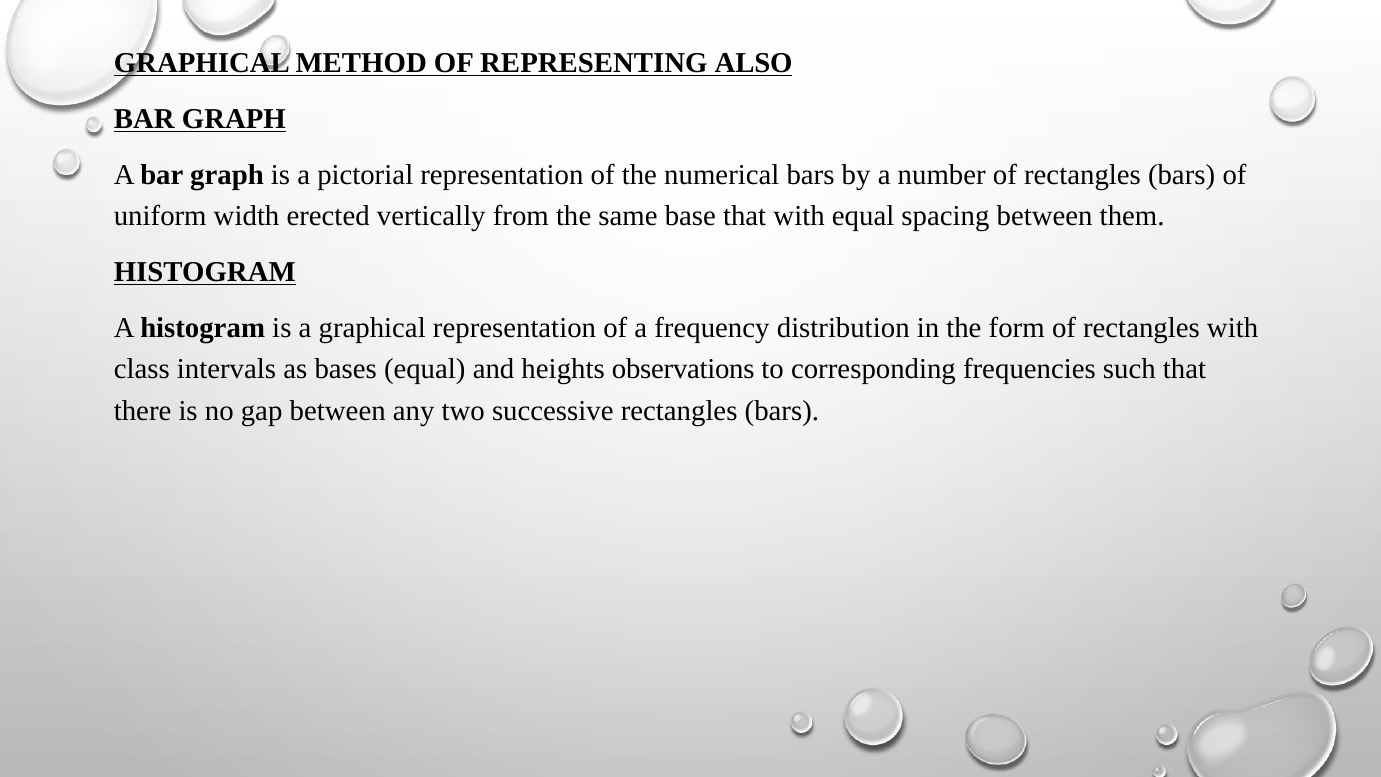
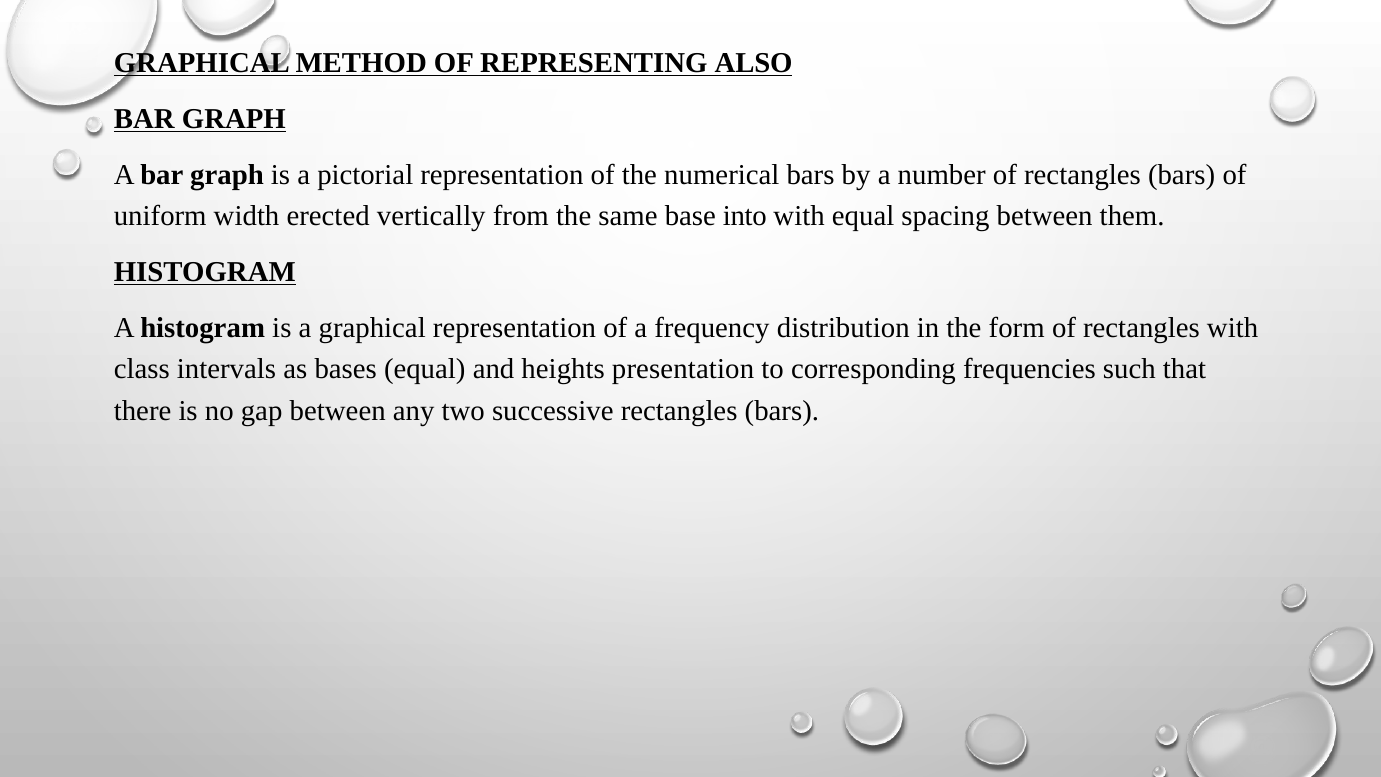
base that: that -> into
observations: observations -> presentation
